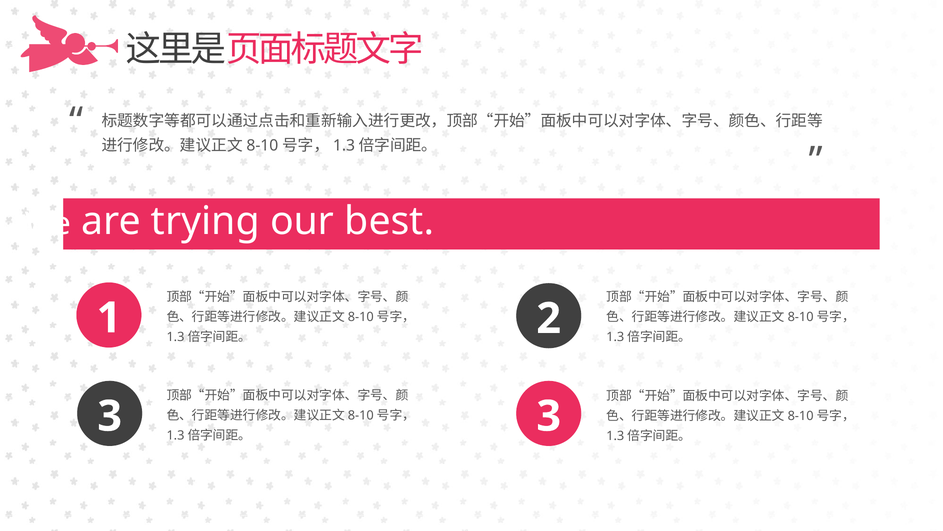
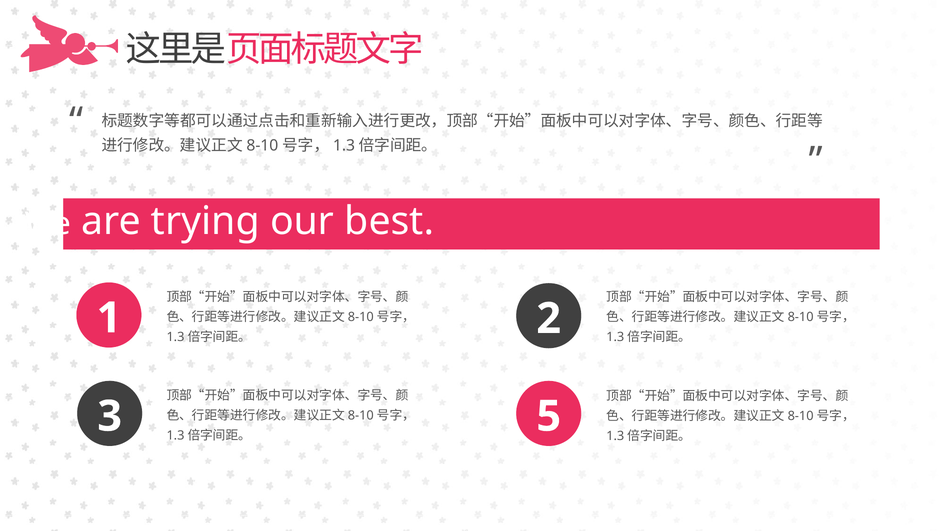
3 3: 3 -> 5
